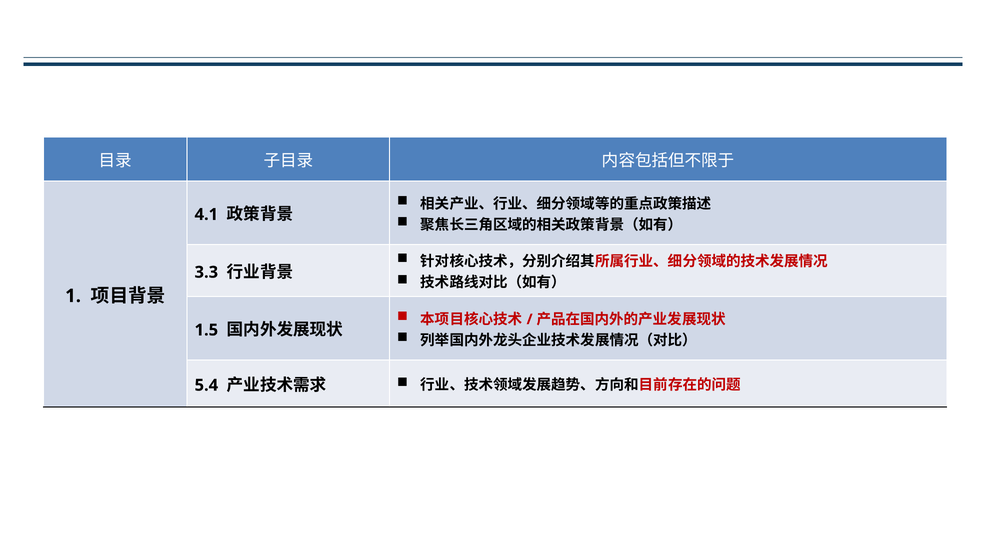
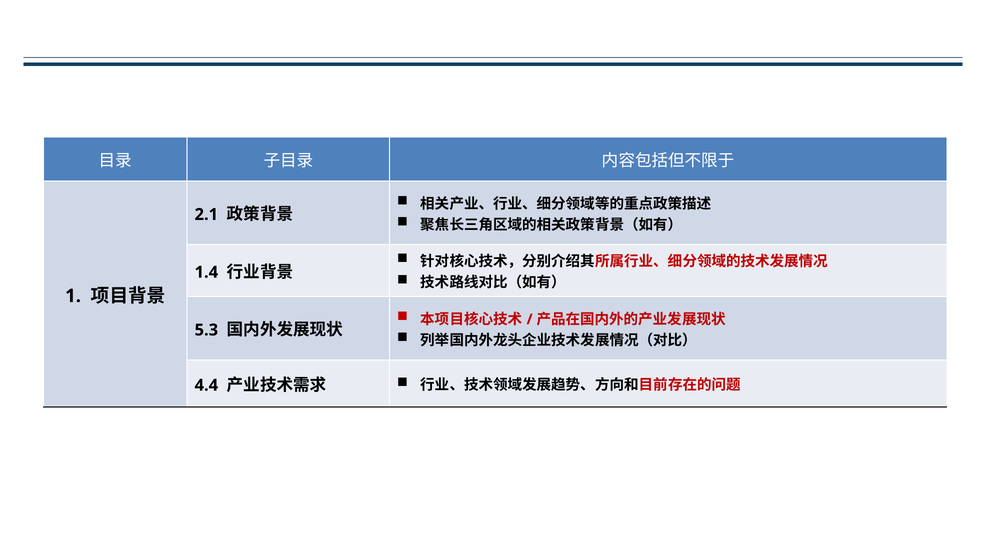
4.1: 4.1 -> 2.1
3.3: 3.3 -> 1.4
1.5: 1.5 -> 5.3
5.4: 5.4 -> 4.4
